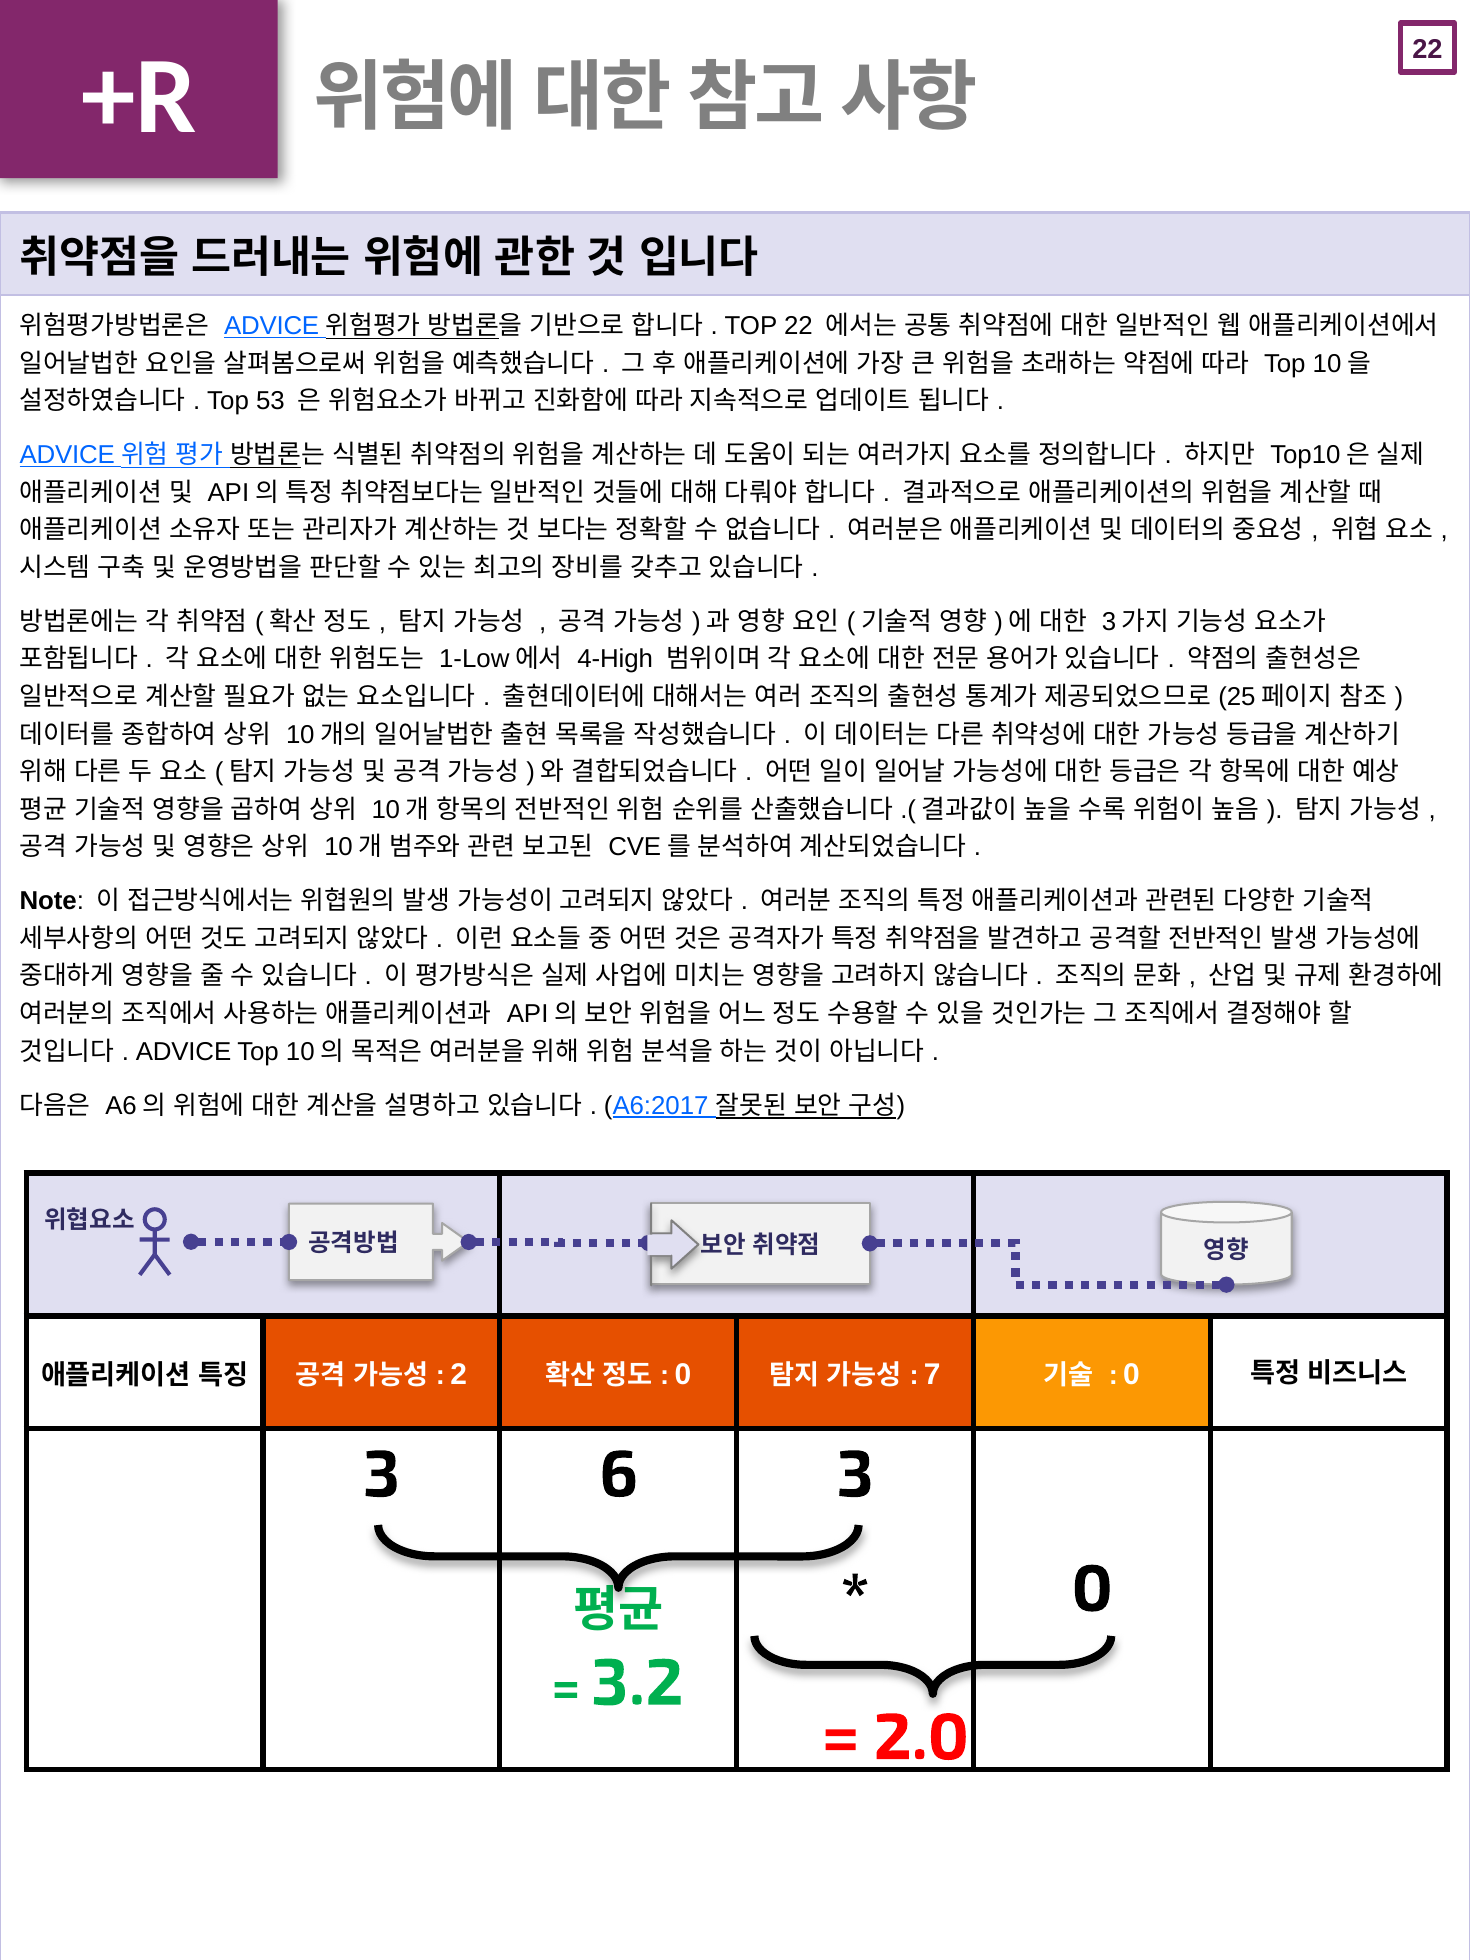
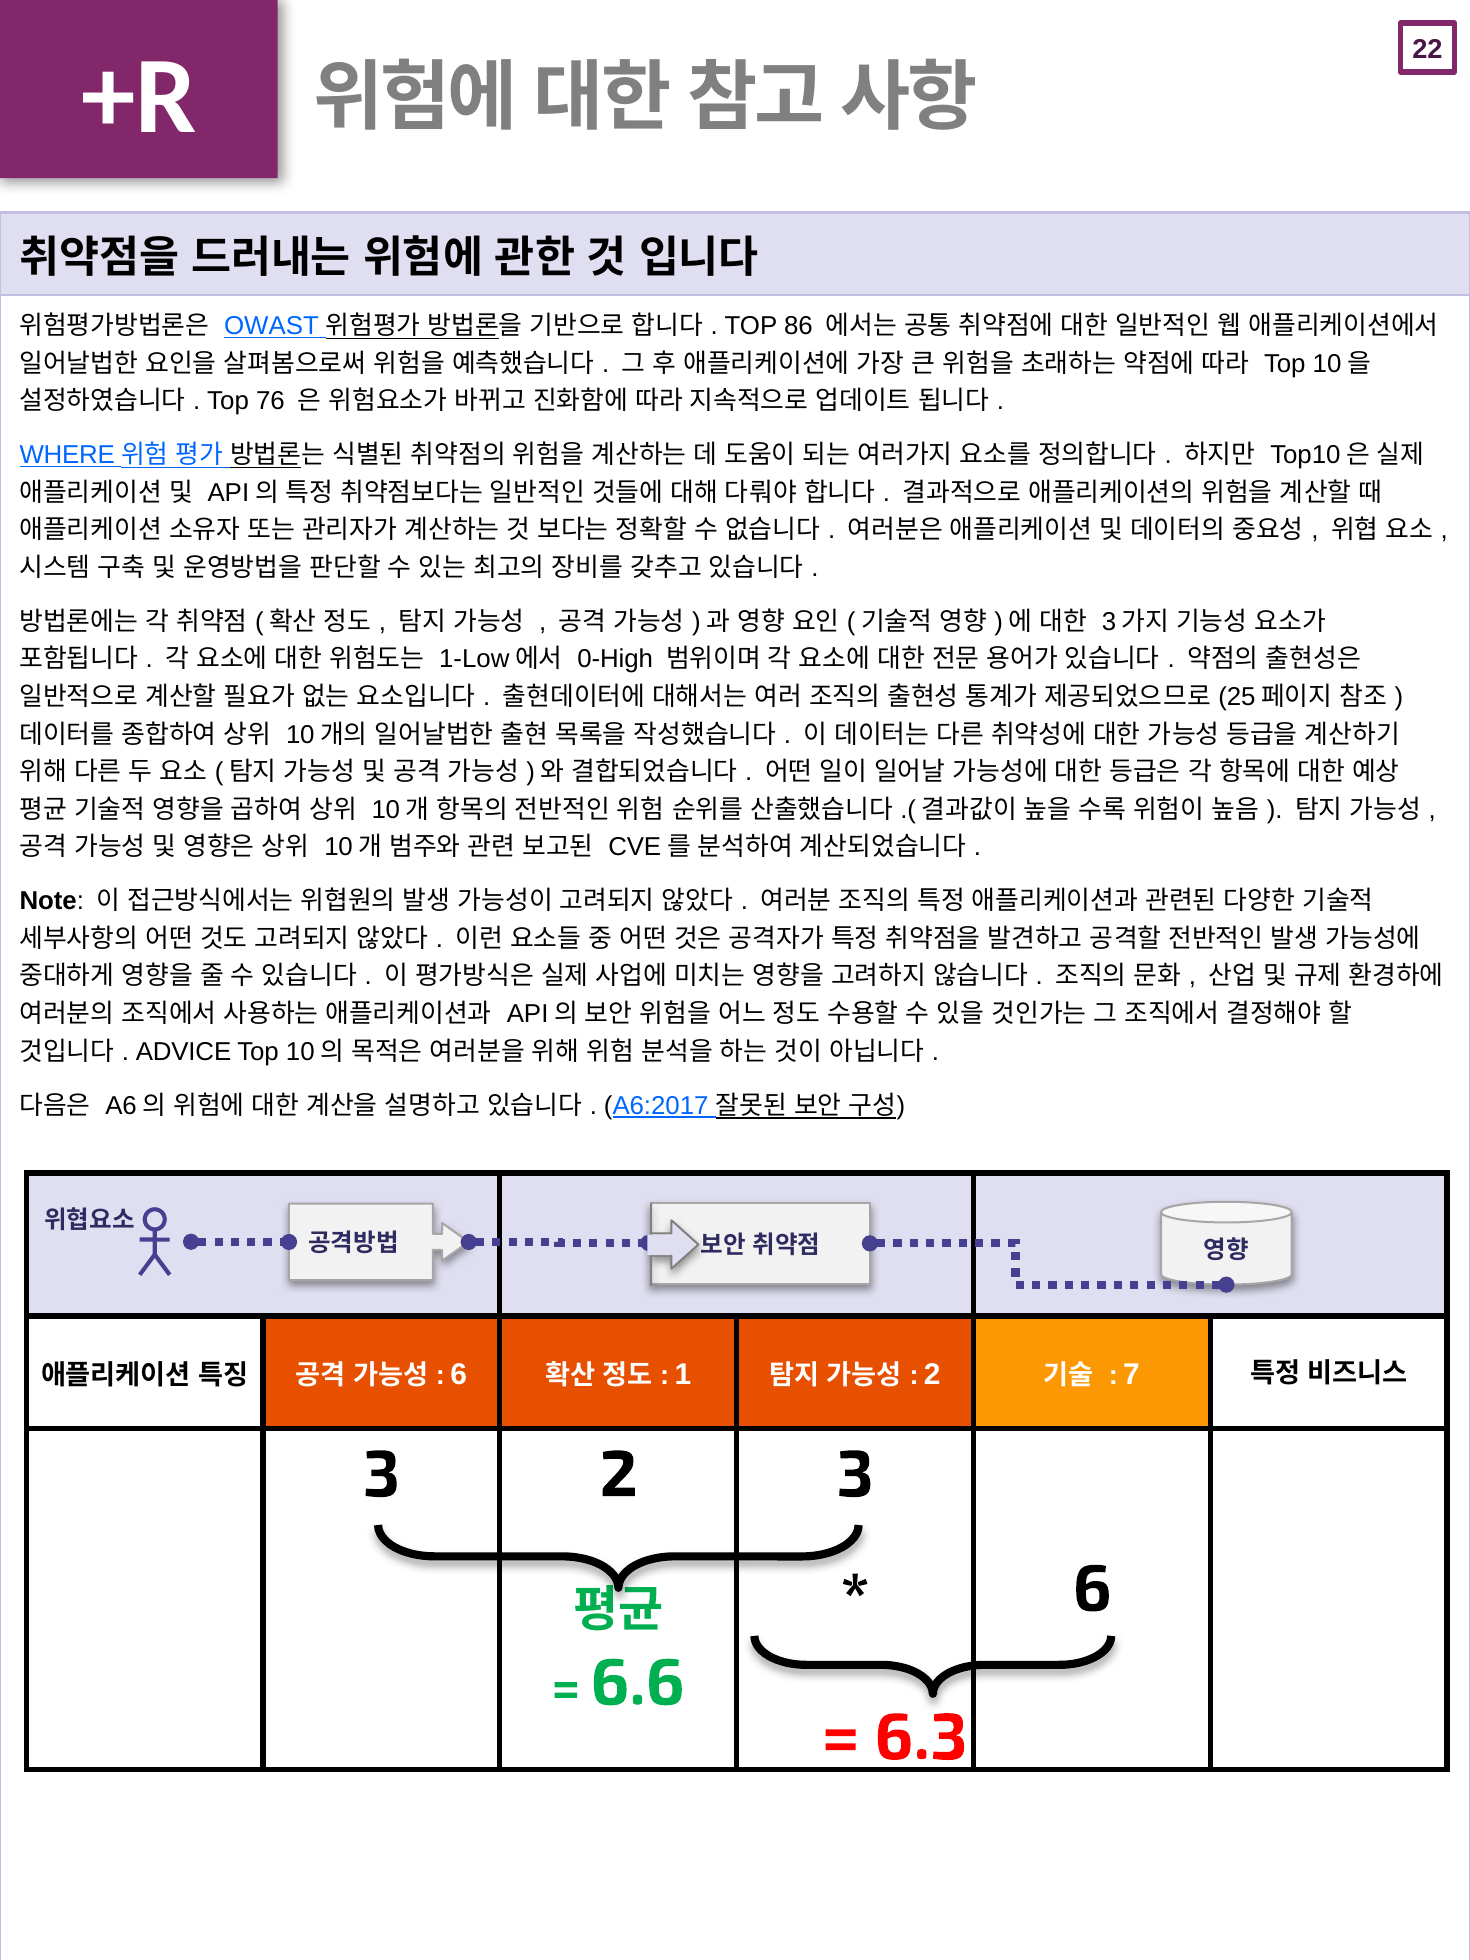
ADVICE at (272, 326): ADVICE -> OWAST
TOP 22: 22 -> 86
53: 53 -> 76
ADVICE at (67, 455): ADVICE -> WHERE
4-High: 4-High -> 0-High
2 at (459, 1374): 2 -> 6
0 at (683, 1374): 0 -> 1
7 at (932, 1374): 7 -> 2
0 at (1132, 1374): 0 -> 7
3 6: 6 -> 2
0 at (1092, 1589): 0 -> 6
3.2: 3.2 -> 6.6
2.0: 2.0 -> 6.3
